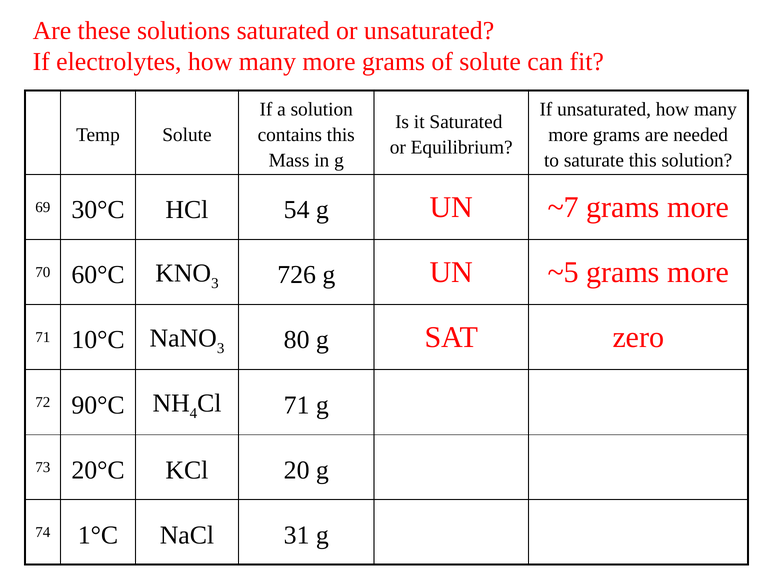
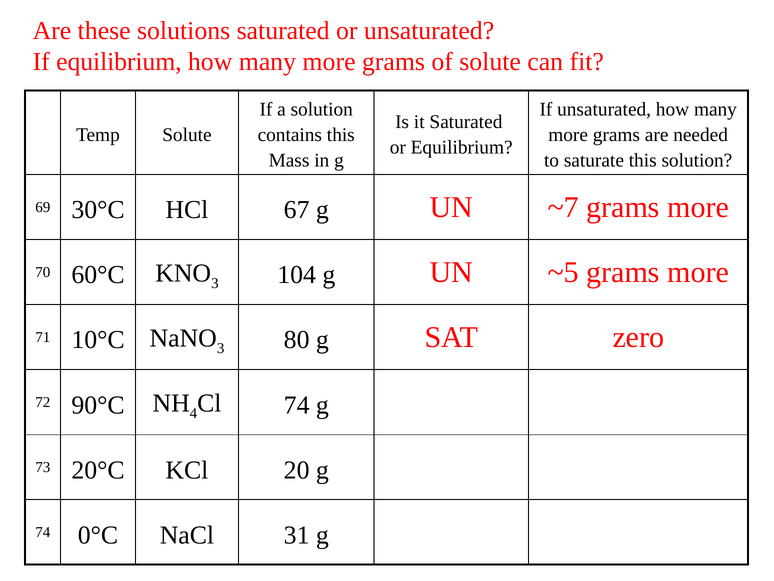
If electrolytes: electrolytes -> equilibrium
54: 54 -> 67
726: 726 -> 104
71 at (297, 405): 71 -> 74
1°C: 1°C -> 0°C
